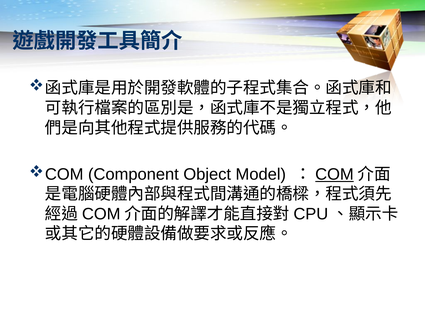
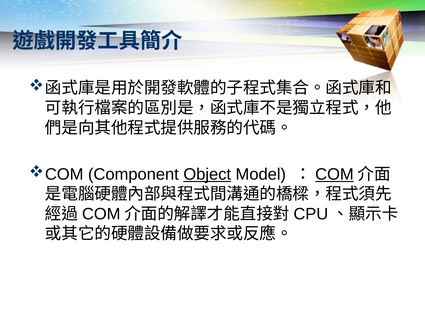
Object underline: none -> present
